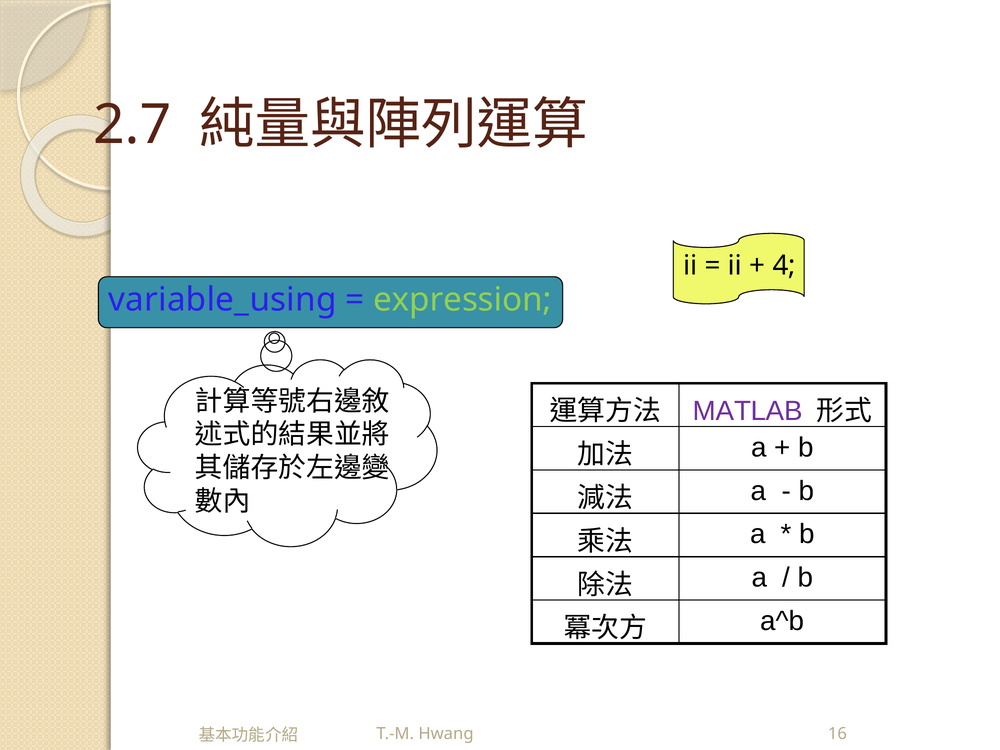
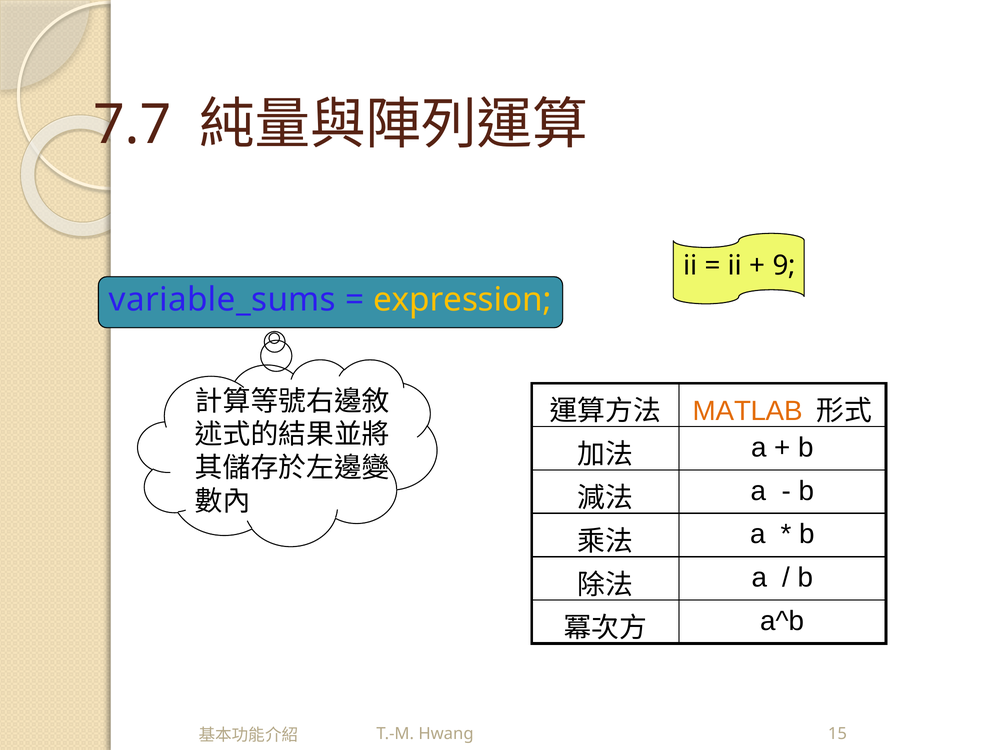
2.7: 2.7 -> 7.7
4: 4 -> 9
variable_using: variable_using -> variable_sums
expression colour: light green -> yellow
MATLAB colour: purple -> orange
16: 16 -> 15
